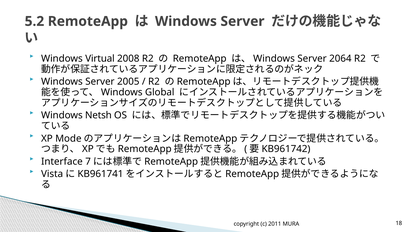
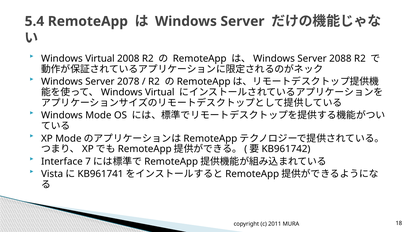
5.2: 5.2 -> 5.4
2064: 2064 -> 2088
2005: 2005 -> 2078
Global at (160, 92): Global -> Virtual
Netsh: Netsh -> Mode
